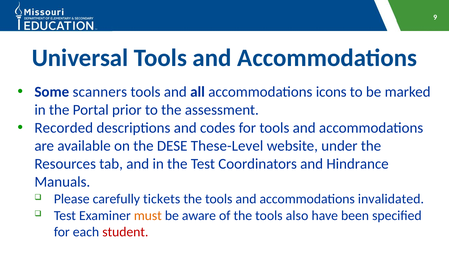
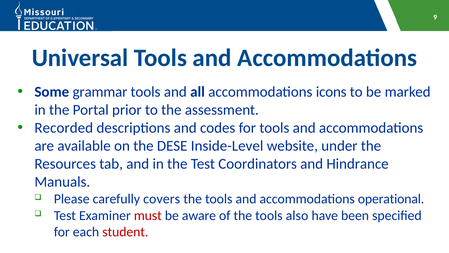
scanners: scanners -> grammar
These-Level: These-Level -> Inside-Level
tickets: tickets -> covers
invalidated: invalidated -> operational
must colour: orange -> red
